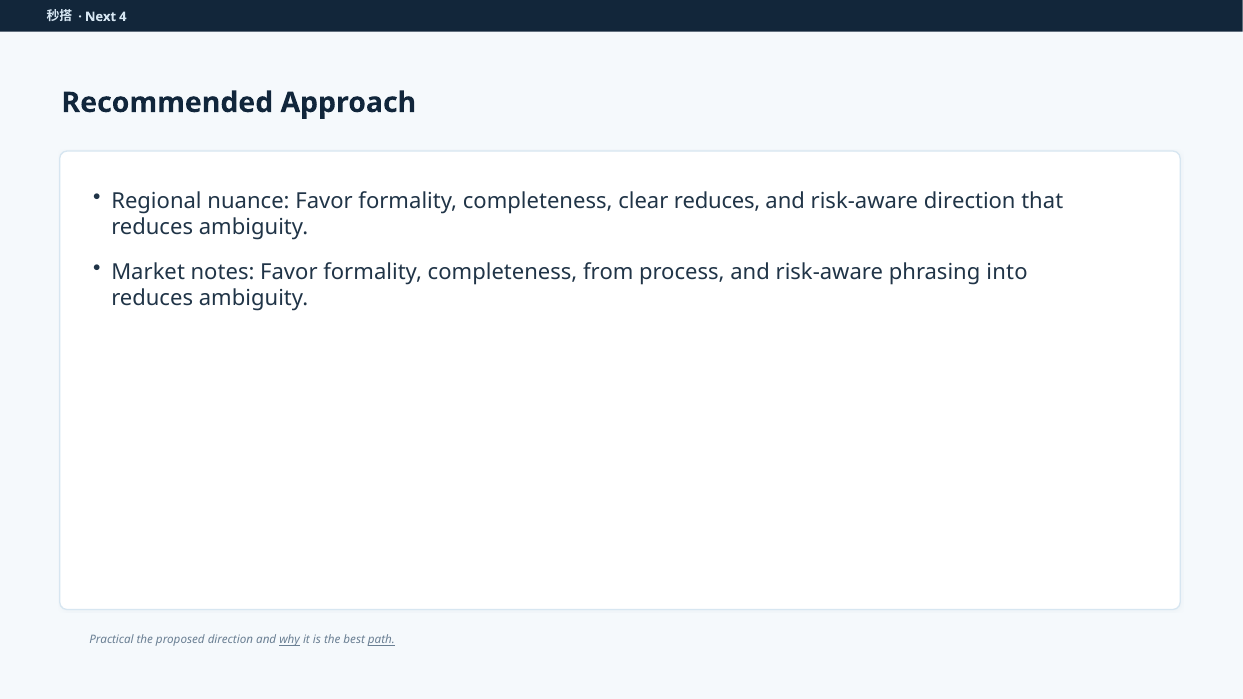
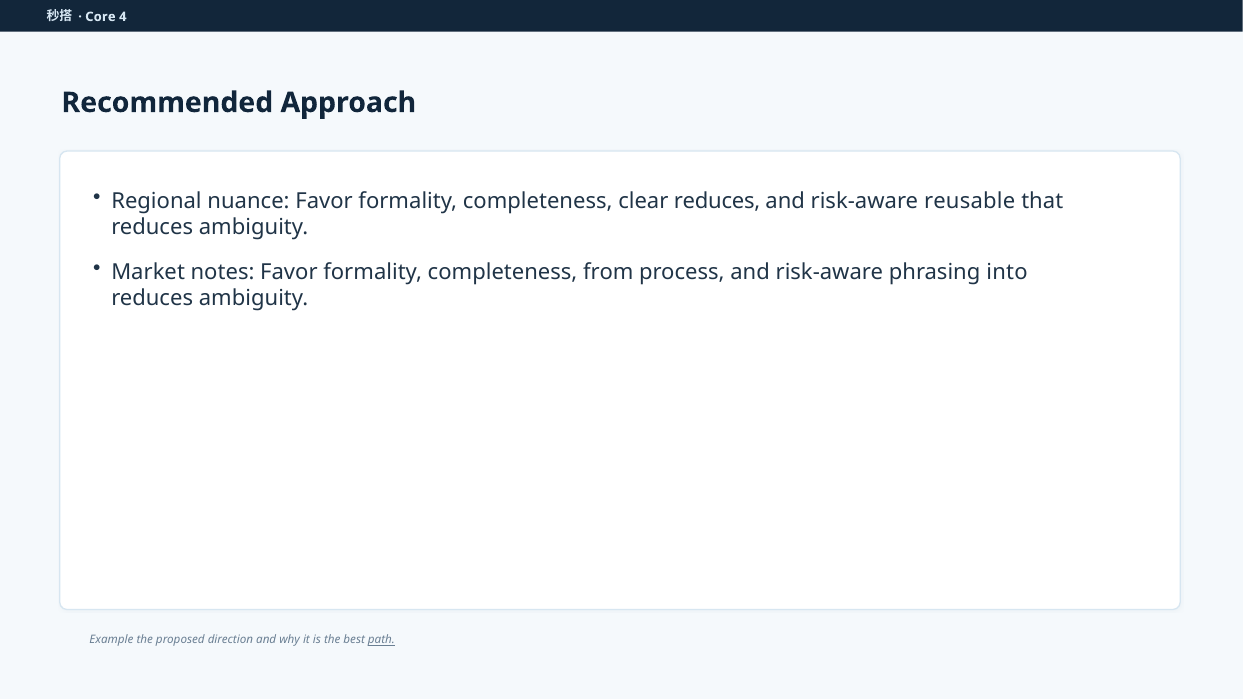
Next: Next -> Core
risk-aware direction: direction -> reusable
Practical: Practical -> Example
why underline: present -> none
